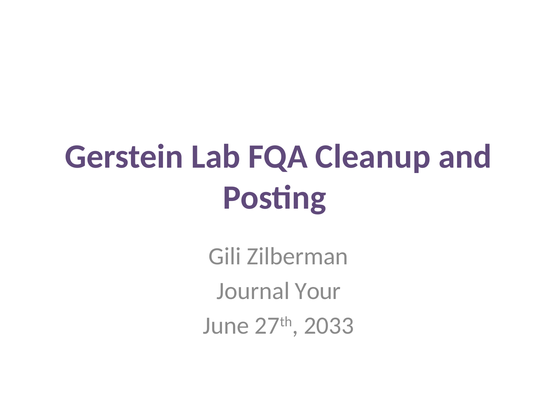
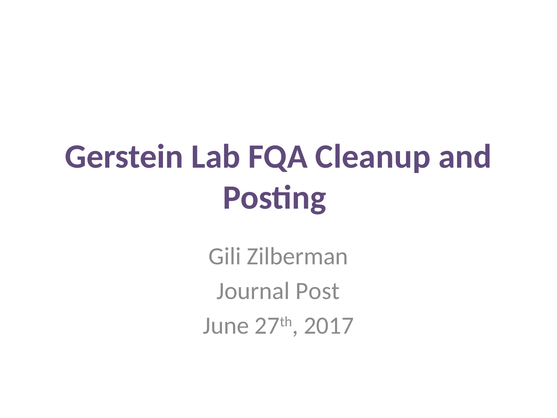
Your: Your -> Post
2033: 2033 -> 2017
